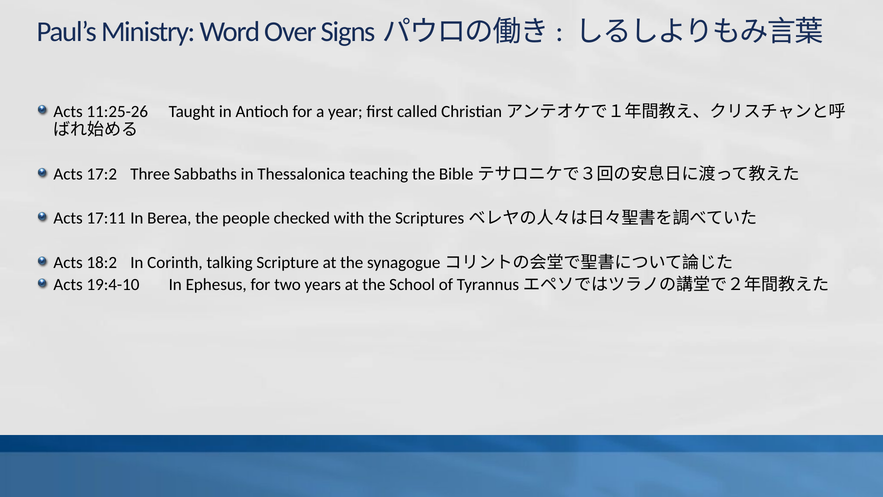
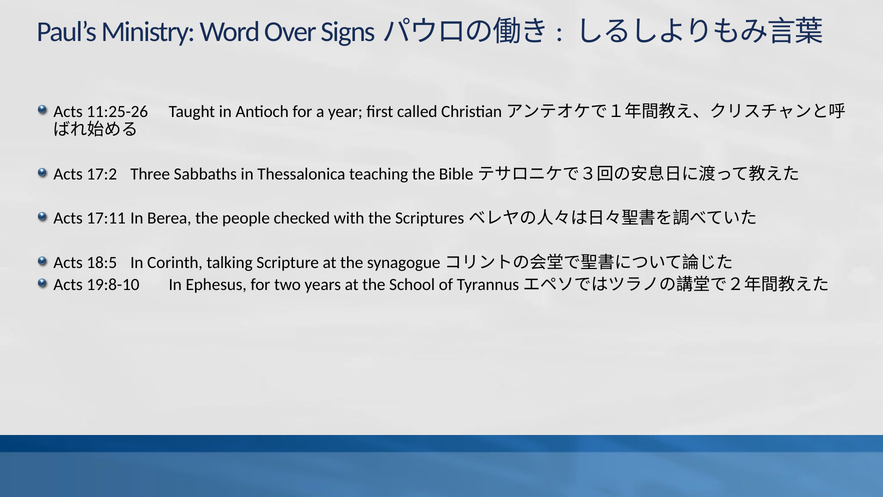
18:2: 18:2 -> 18:5
19:4-10: 19:4-10 -> 19:8-10
